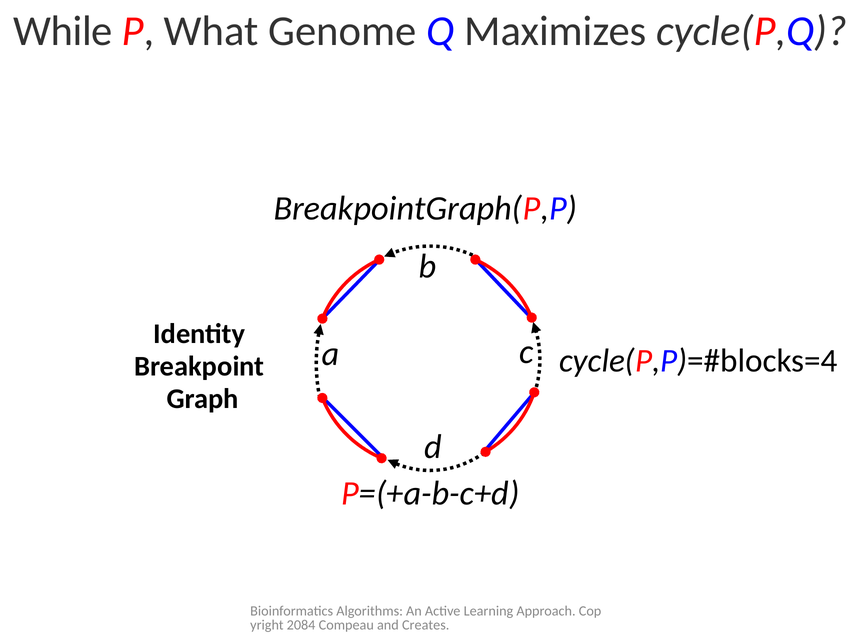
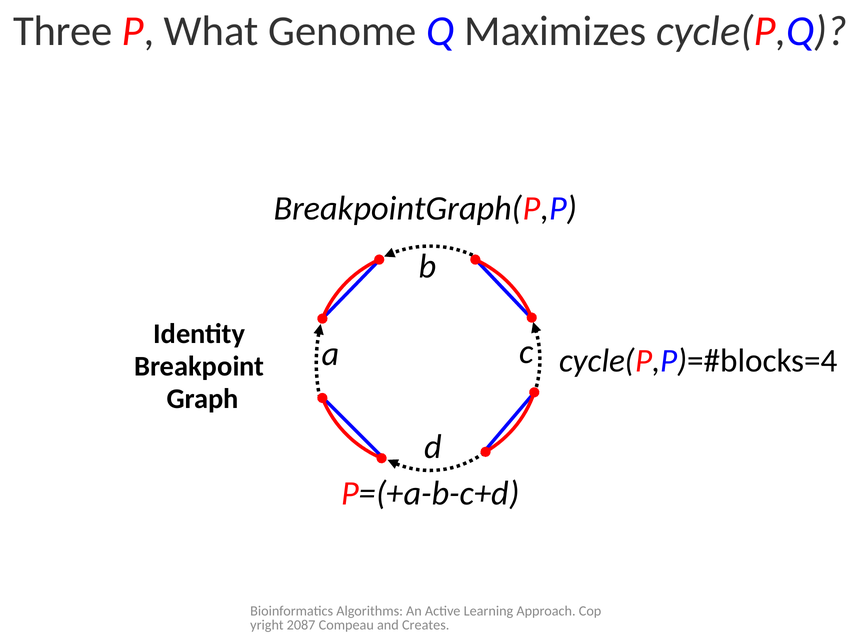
While: While -> Three
2084: 2084 -> 2087
